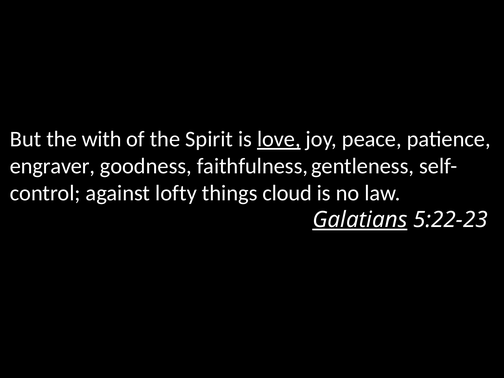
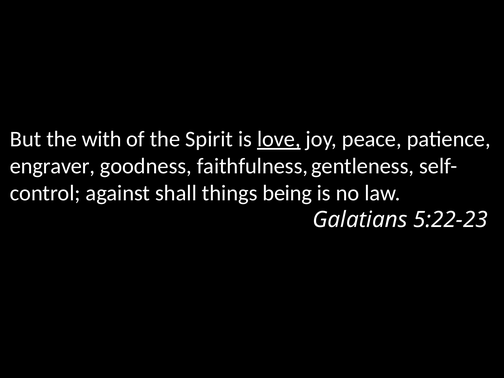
lofty: lofty -> shall
cloud: cloud -> being
Galatians underline: present -> none
